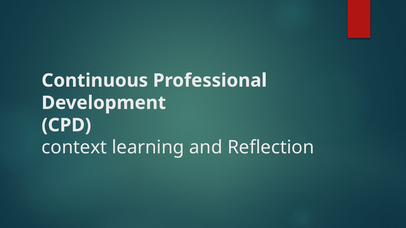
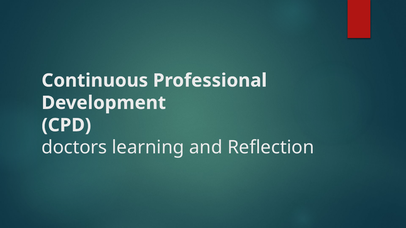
context: context -> doctors
